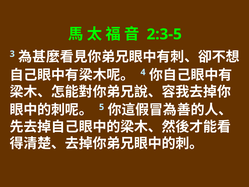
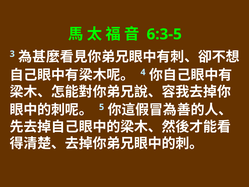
2:3-5: 2:3-5 -> 6:3-5
